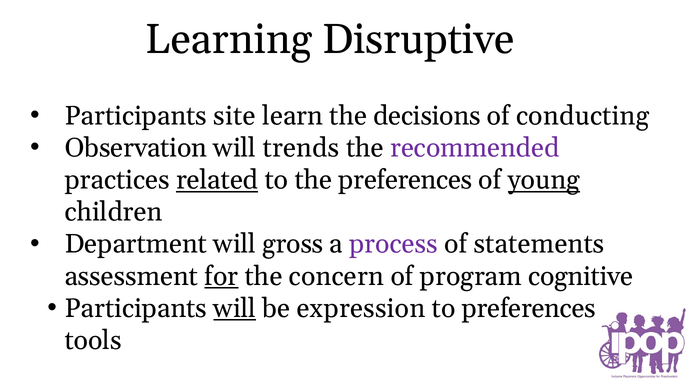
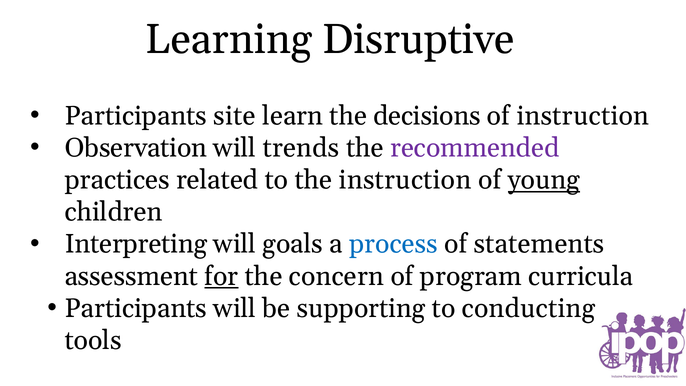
of conducting: conducting -> instruction
related underline: present -> none
the preferences: preferences -> instruction
Department: Department -> Interpreting
gross: gross -> goals
process colour: purple -> blue
cognitive: cognitive -> curricula
will at (235, 308) underline: present -> none
expression: expression -> supporting
to preferences: preferences -> conducting
